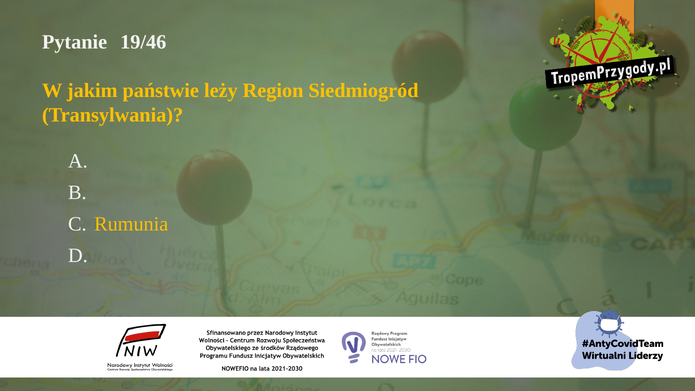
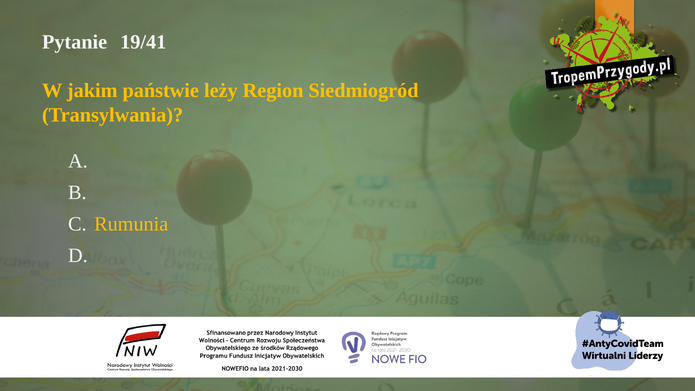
19/46: 19/46 -> 19/41
